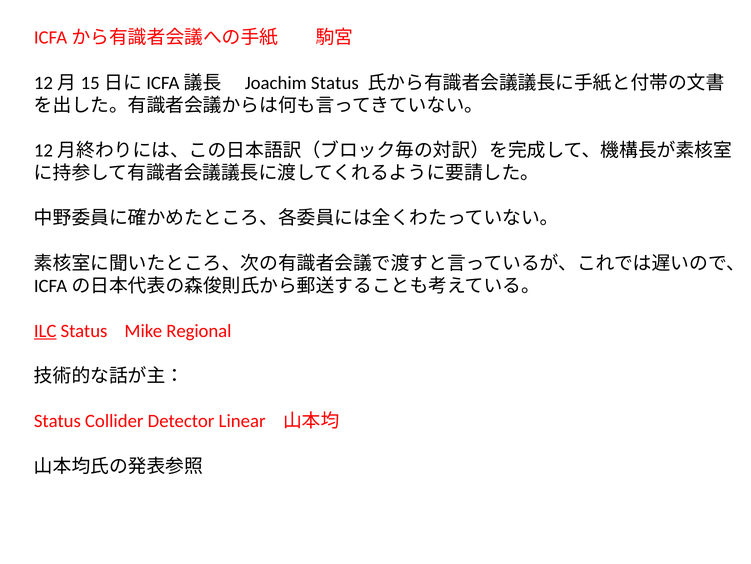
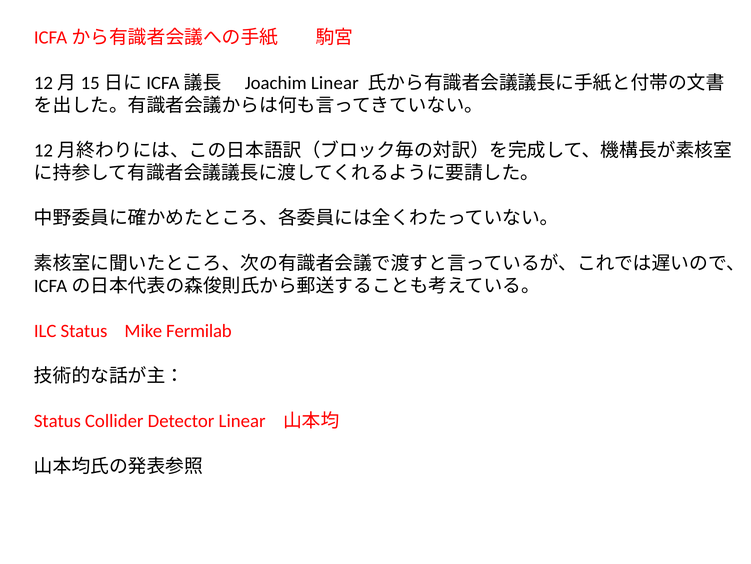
Joachim Status: Status -> Linear
ILC underline: present -> none
Regional: Regional -> Fermilab
